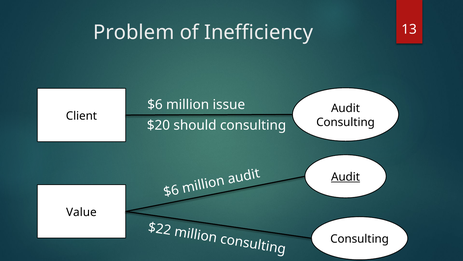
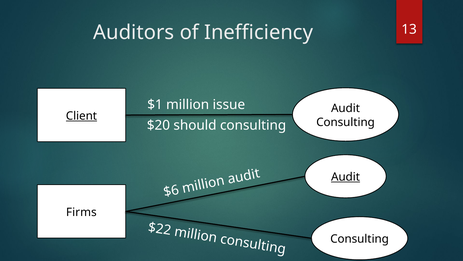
Problem: Problem -> Auditors
$6: $6 -> $1
Client underline: none -> present
Value: Value -> Firms
